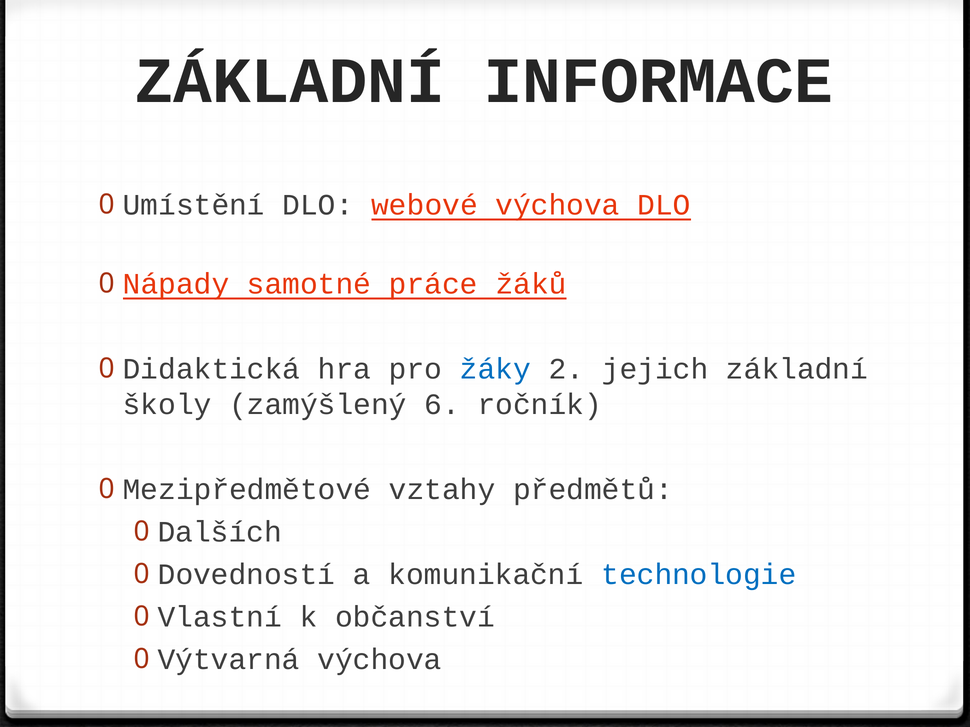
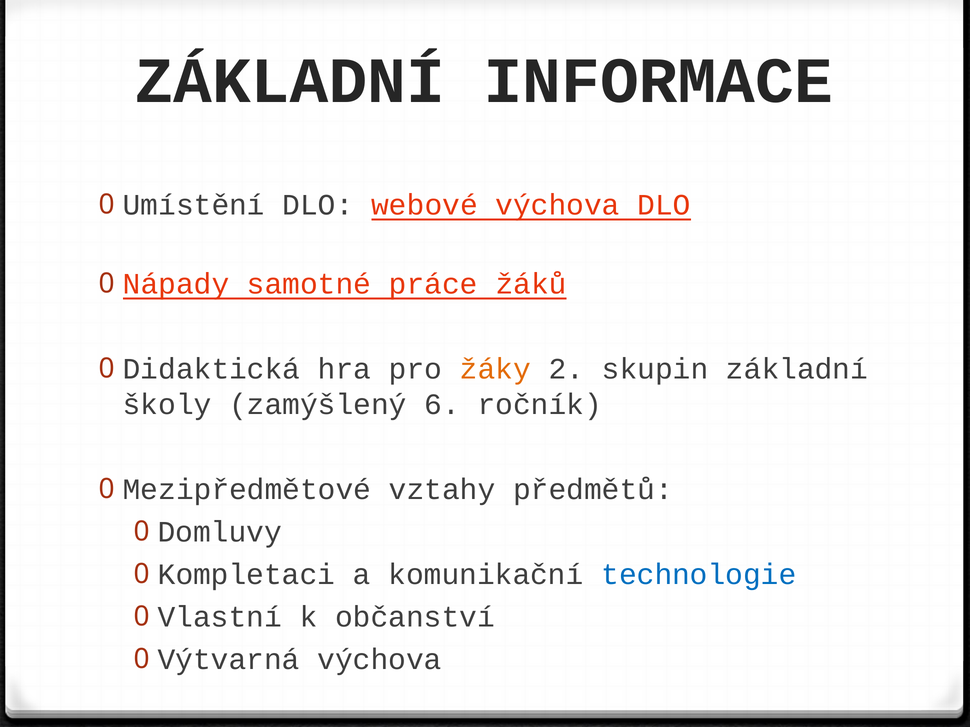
žáky colour: blue -> orange
jejich: jejich -> skupin
Dalších: Dalších -> Domluvy
Dovedností: Dovedností -> Kompletaci
